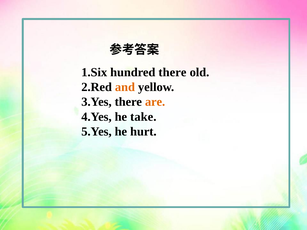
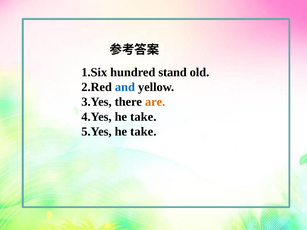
hundred there: there -> stand
and colour: orange -> blue
5.Yes he hurt: hurt -> take
